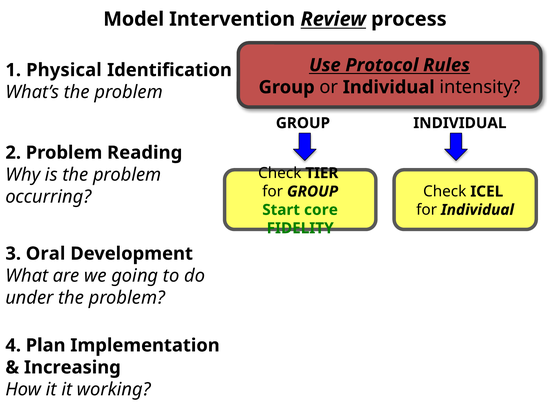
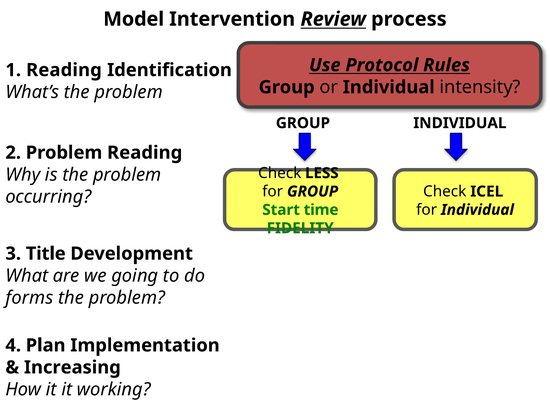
1 Physical: Physical -> Reading
TIER: TIER -> LESS
core: core -> time
Oral: Oral -> Title
under: under -> forms
